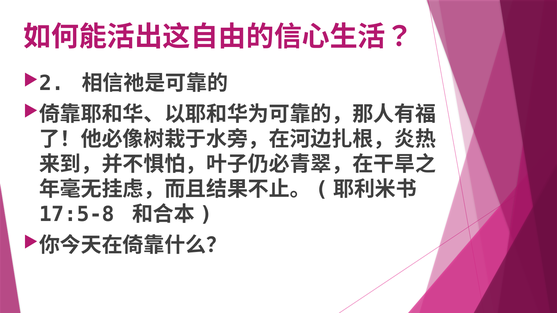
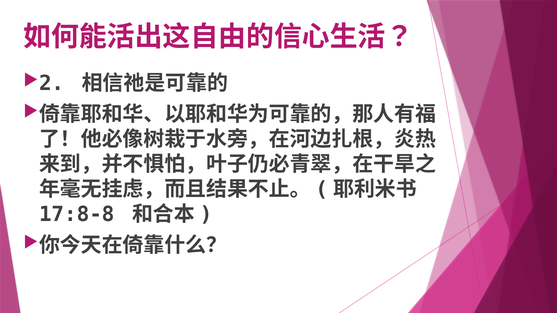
17:5-8: 17:5-8 -> 17:8-8
